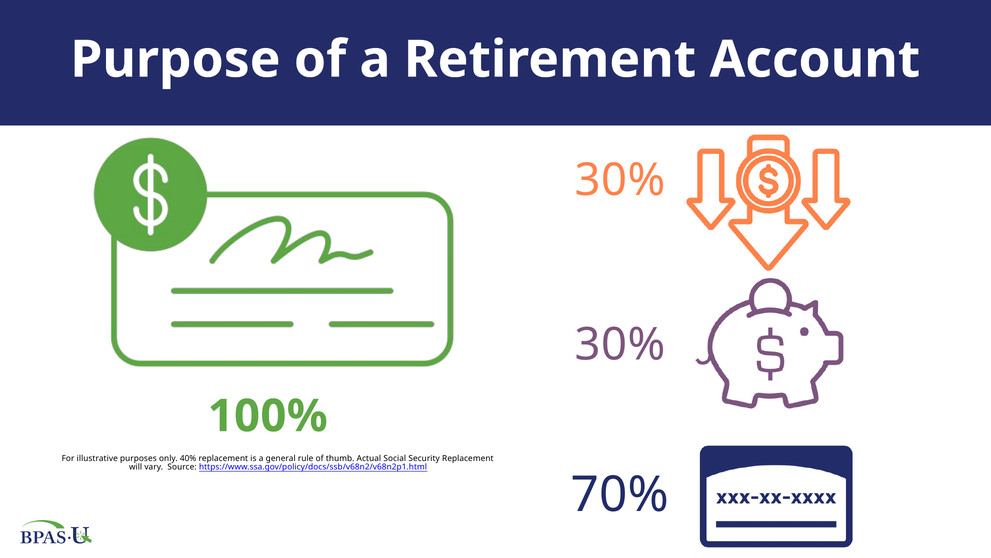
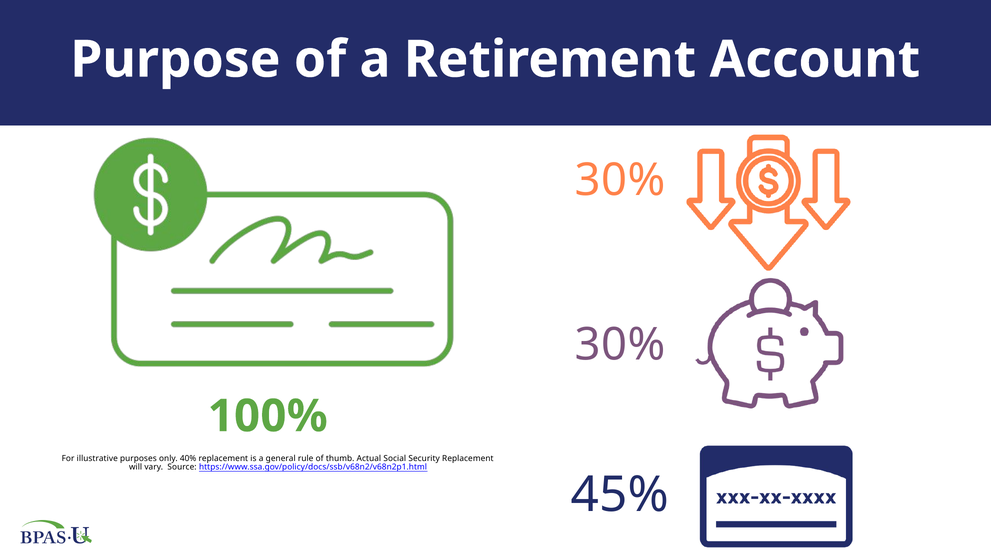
70%: 70% -> 45%
